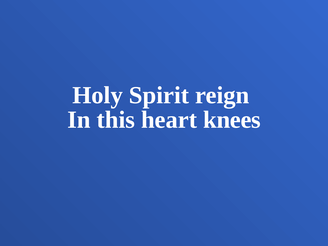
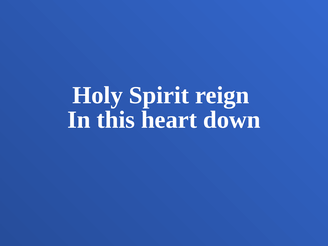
knees: knees -> down
